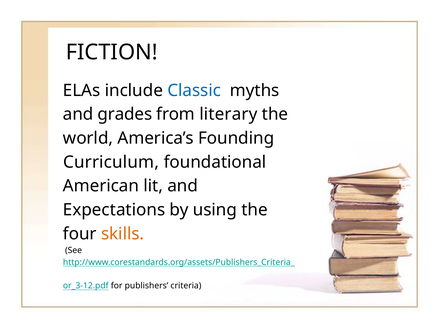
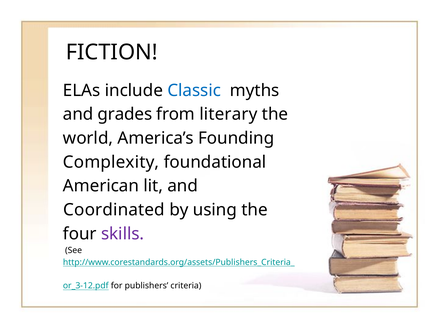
Curriculum: Curriculum -> Complexity
Expectations: Expectations -> Coordinated
skills colour: orange -> purple
